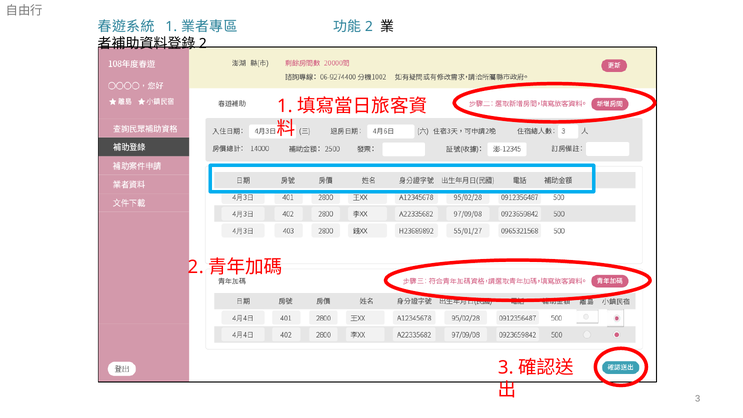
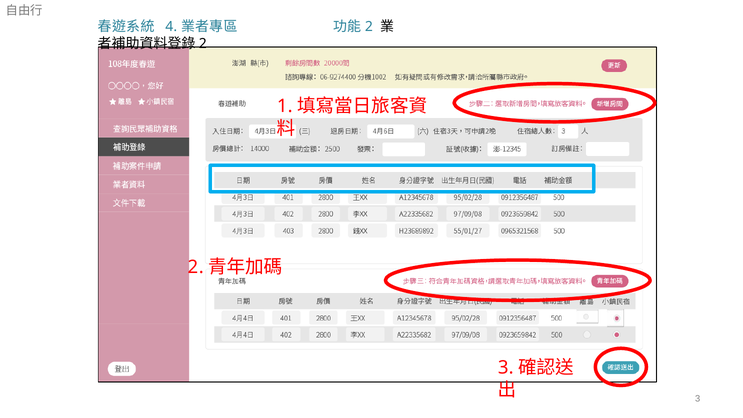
1 at (171, 27): 1 -> 4
